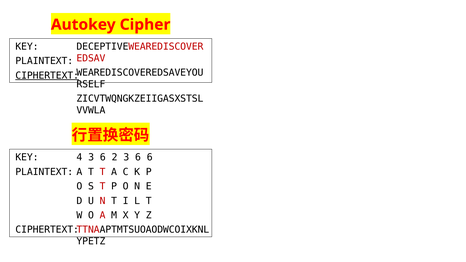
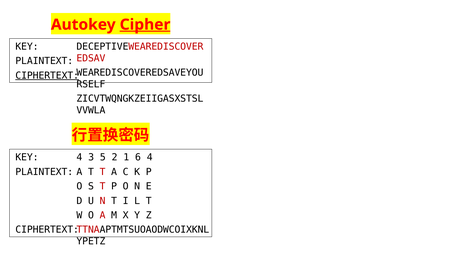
Cipher underline: none -> present
4 3 6: 6 -> 5
2 3: 3 -> 1
6 6: 6 -> 4
